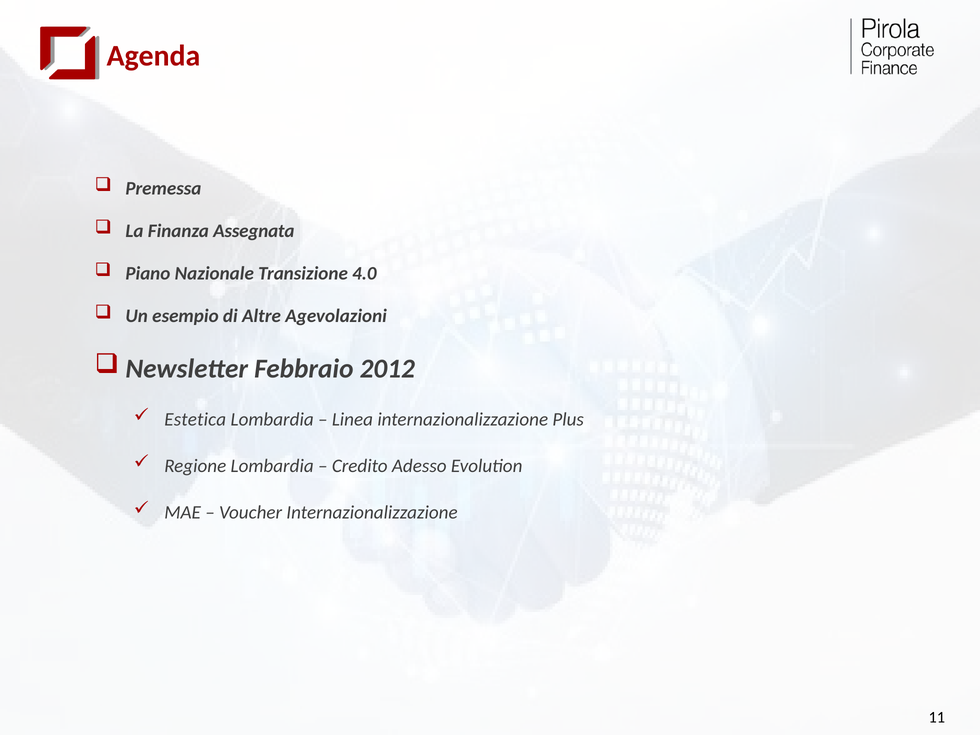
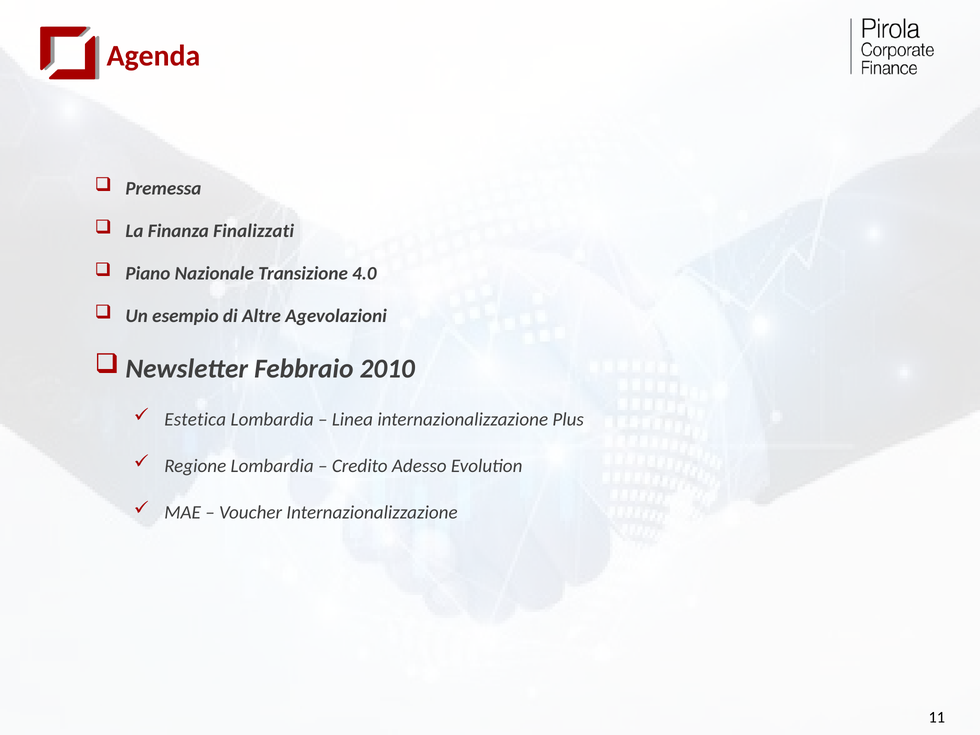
Assegnata: Assegnata -> Finalizzati
2012: 2012 -> 2010
